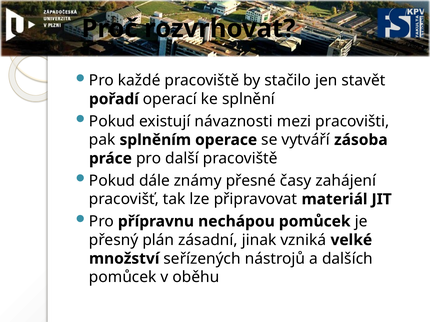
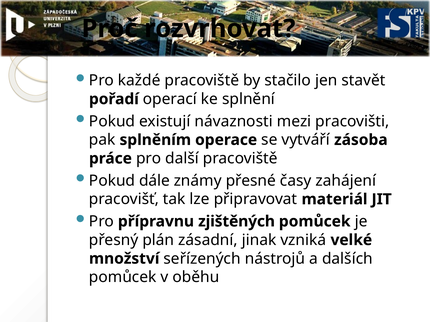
nechápou: nechápou -> zjištěných
